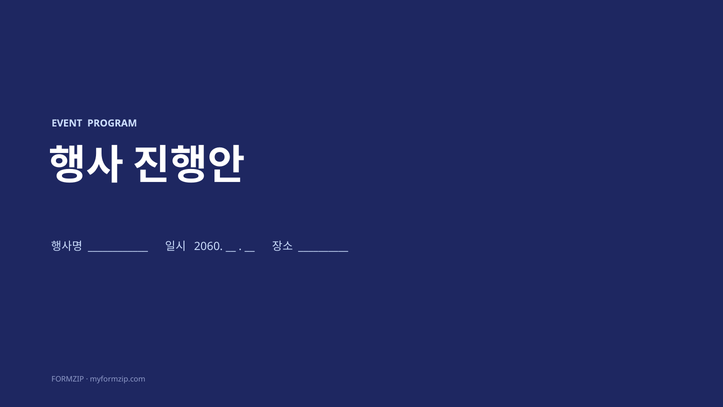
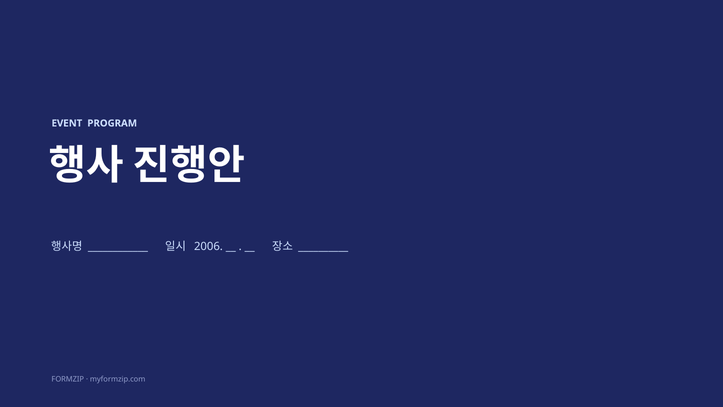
2060: 2060 -> 2006
